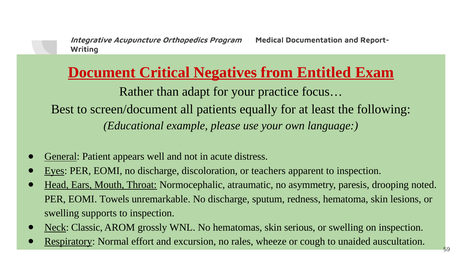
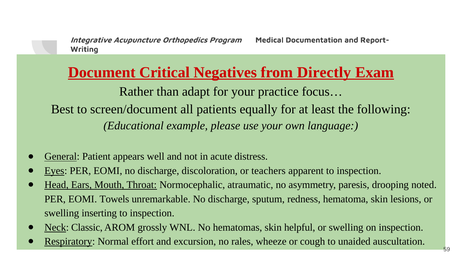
Entitled: Entitled -> Directly
supports: supports -> inserting
serious: serious -> helpful
